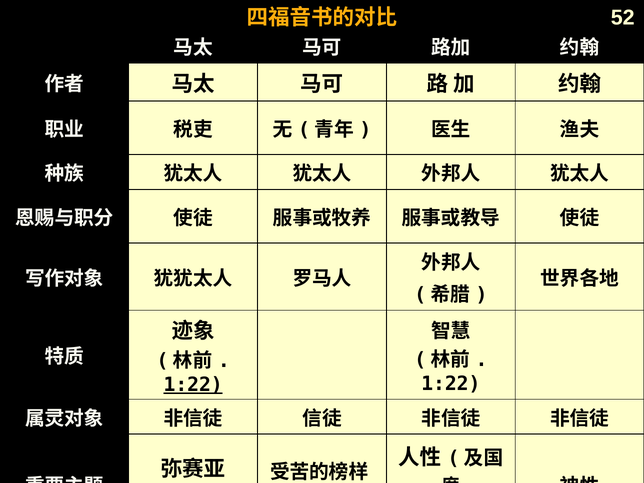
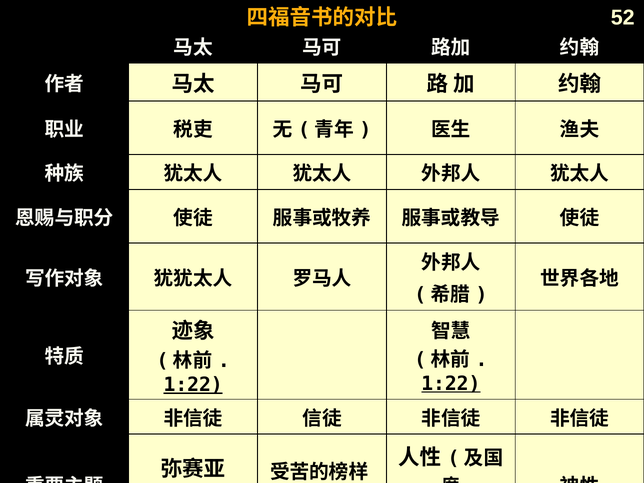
1:22 at (451, 384) underline: none -> present
